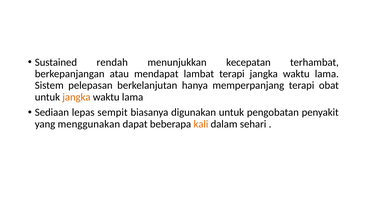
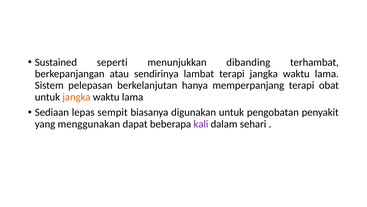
rendah: rendah -> seperti
kecepatan: kecepatan -> dibanding
mendapat: mendapat -> sendirinya
kali colour: orange -> purple
